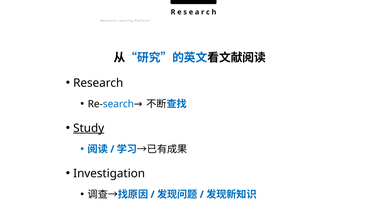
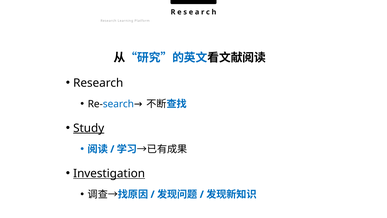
Investigation underline: none -> present
